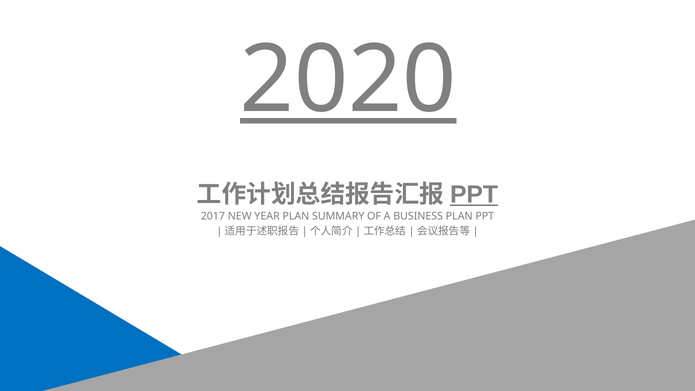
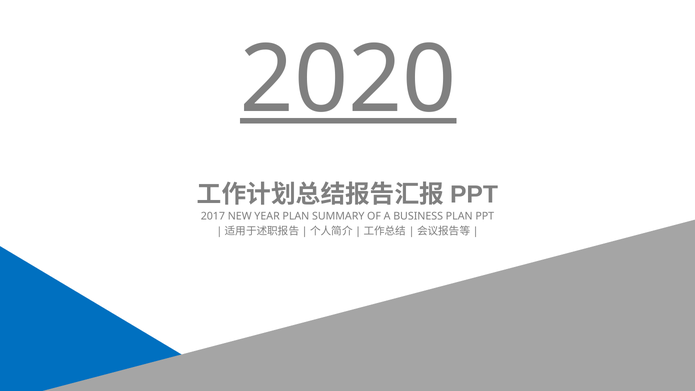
PPT at (474, 195) underline: present -> none
